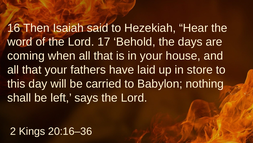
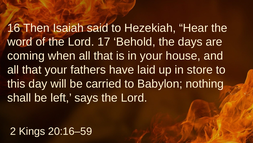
20:16–36: 20:16–36 -> 20:16–59
